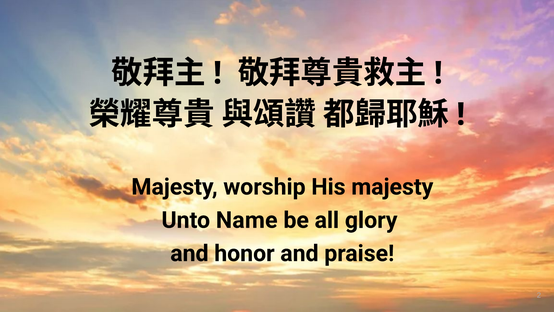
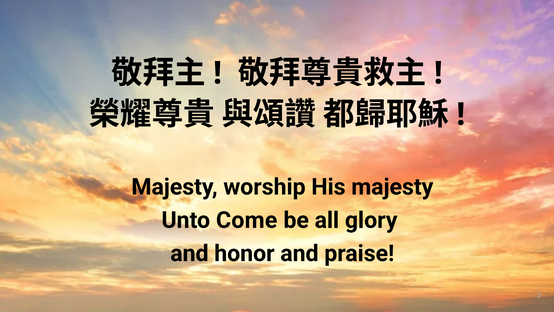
Name: Name -> Come
